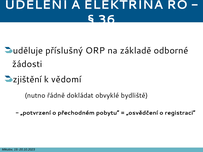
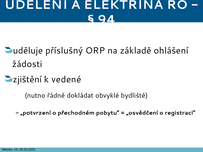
36: 36 -> 94
odborné: odborné -> ohlášení
vědomí: vědomí -> vedené
